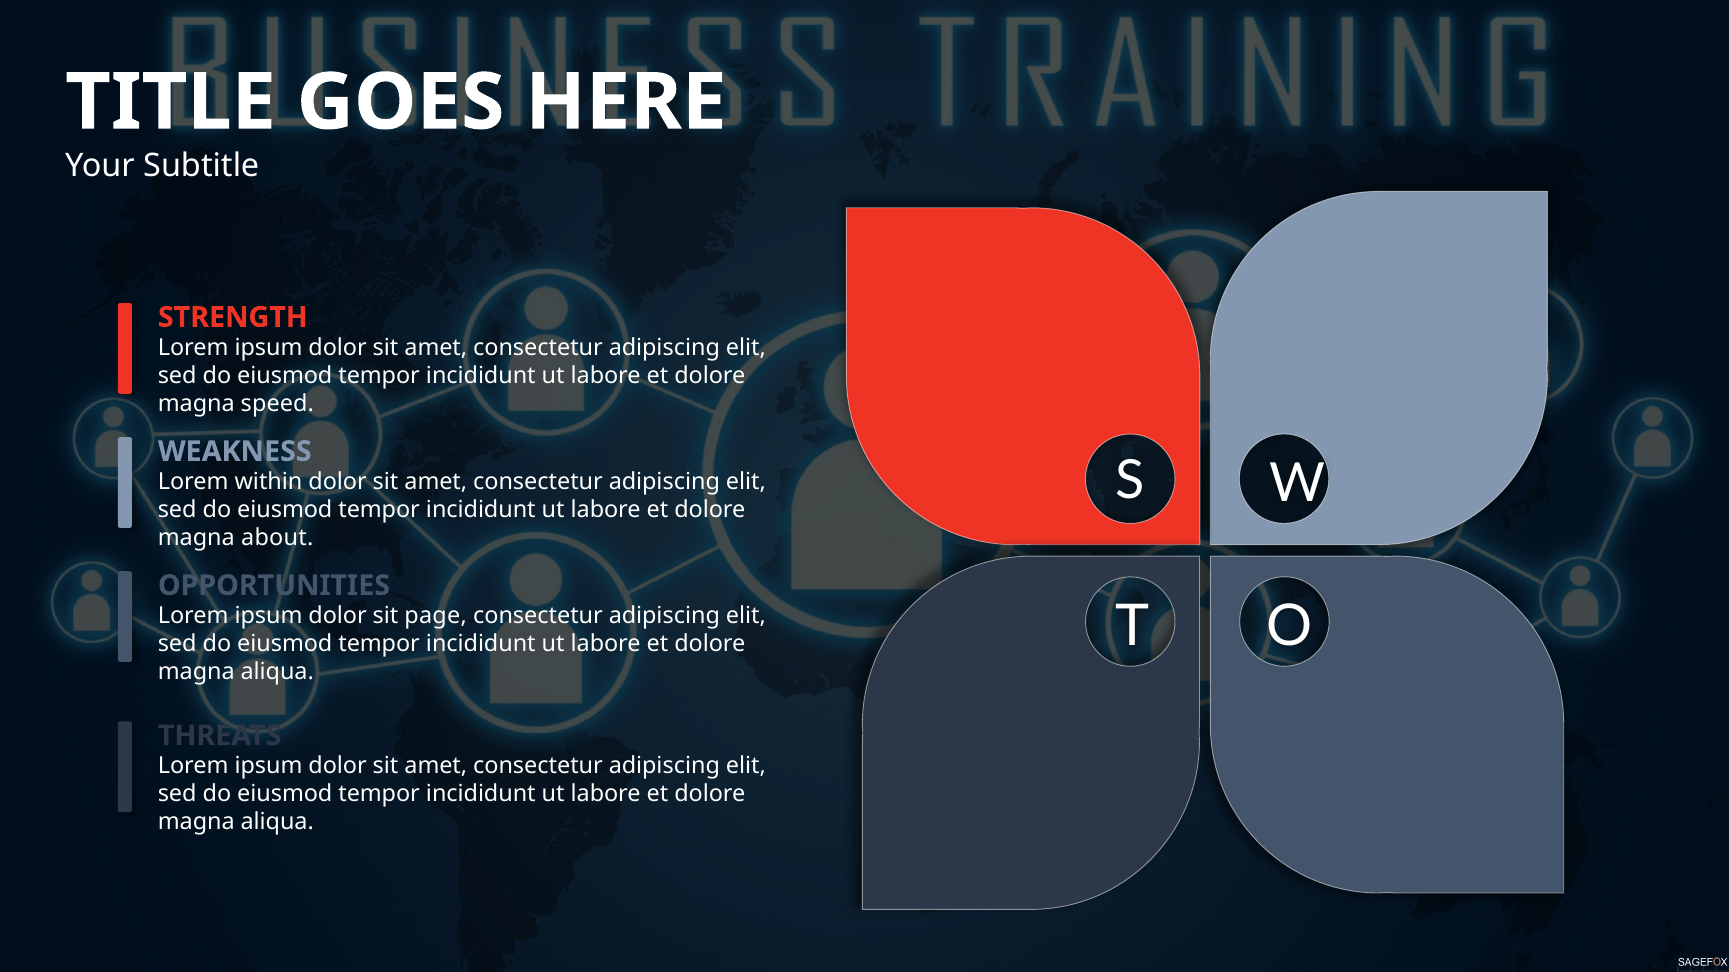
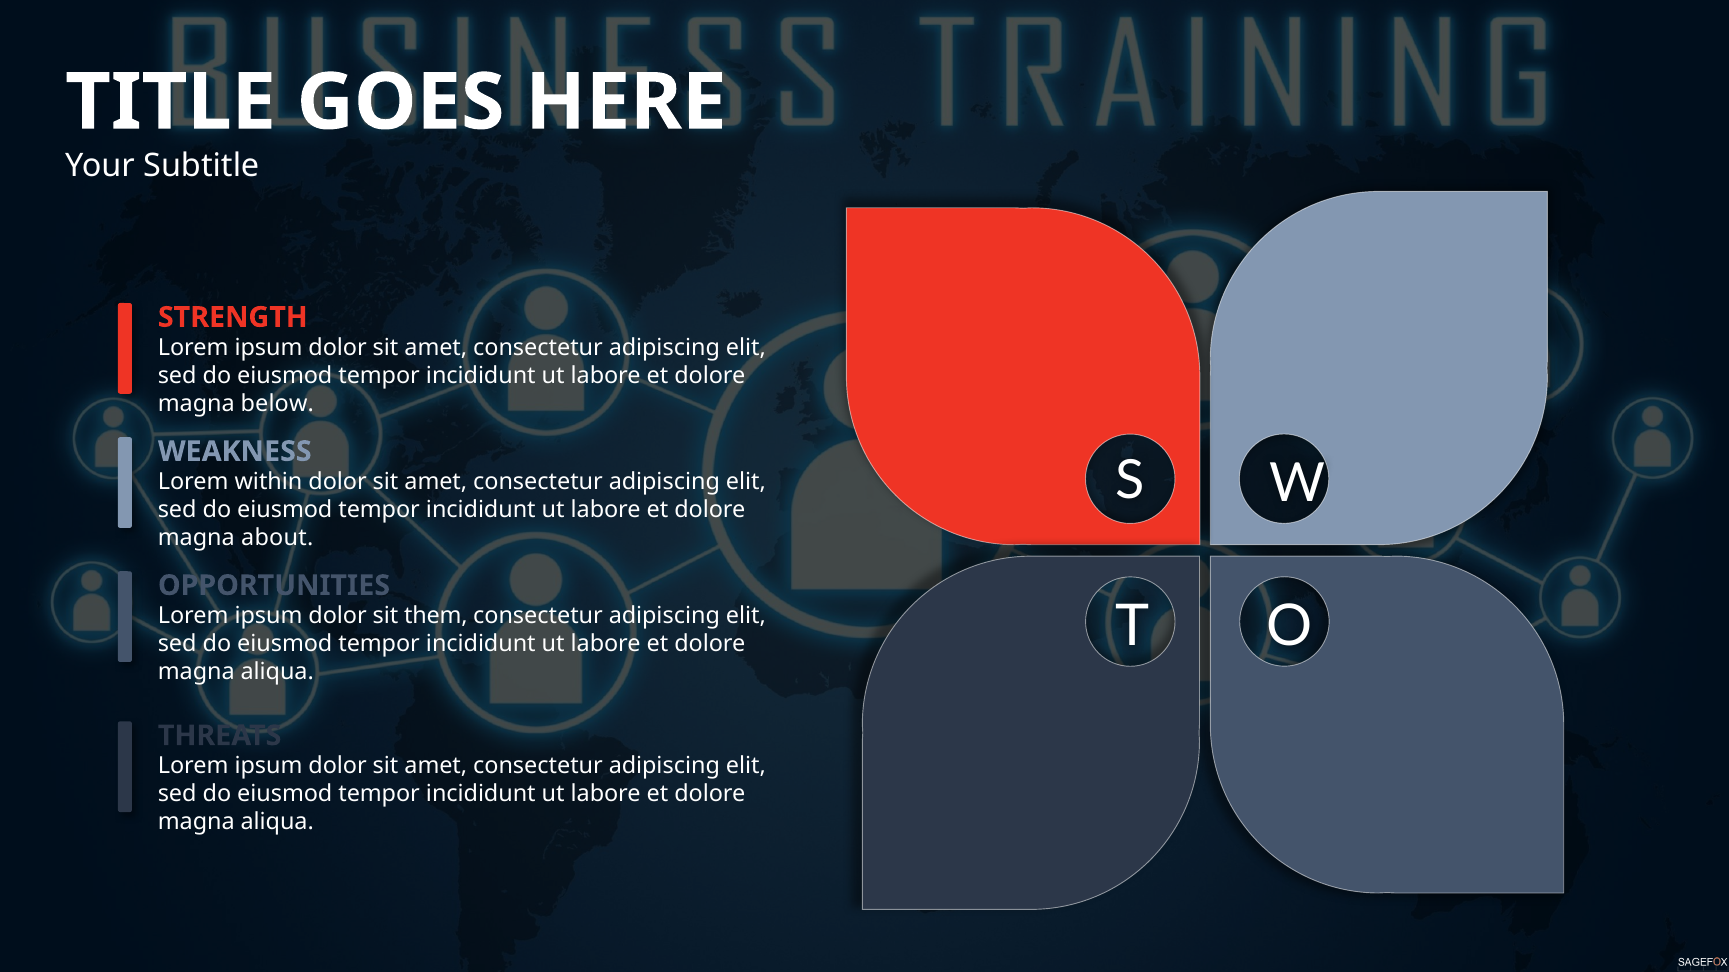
speed: speed -> below
page: page -> them
